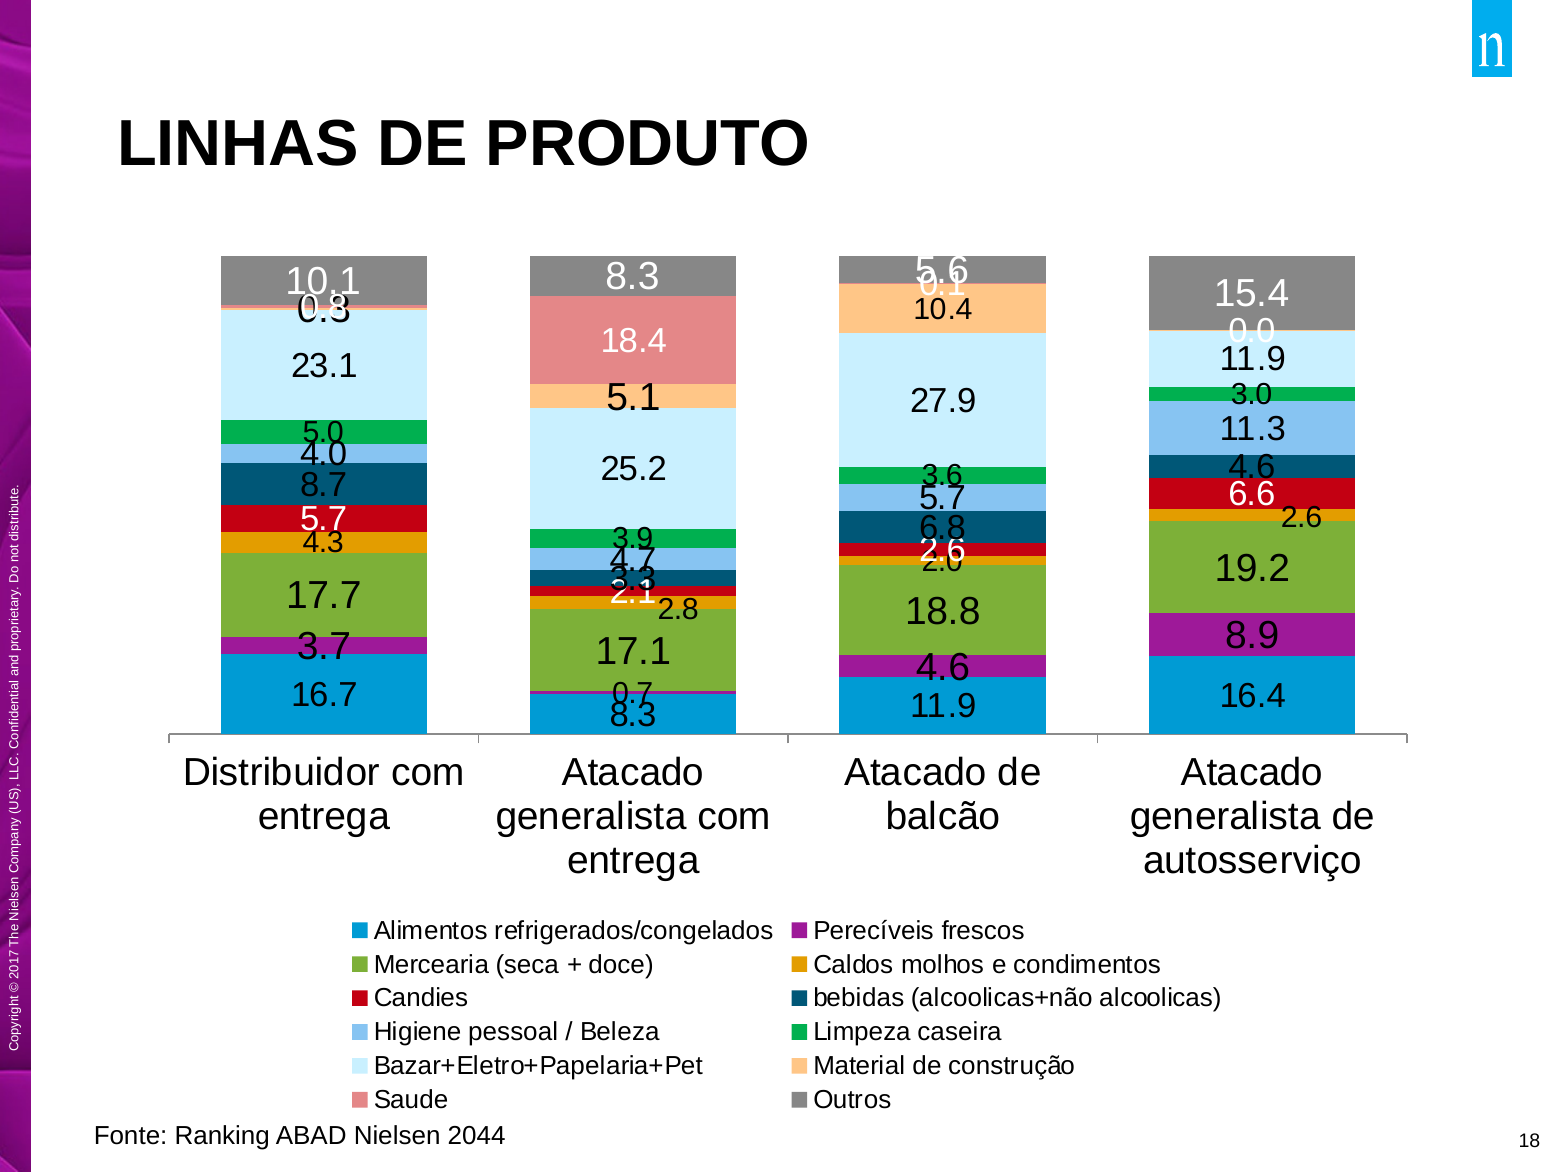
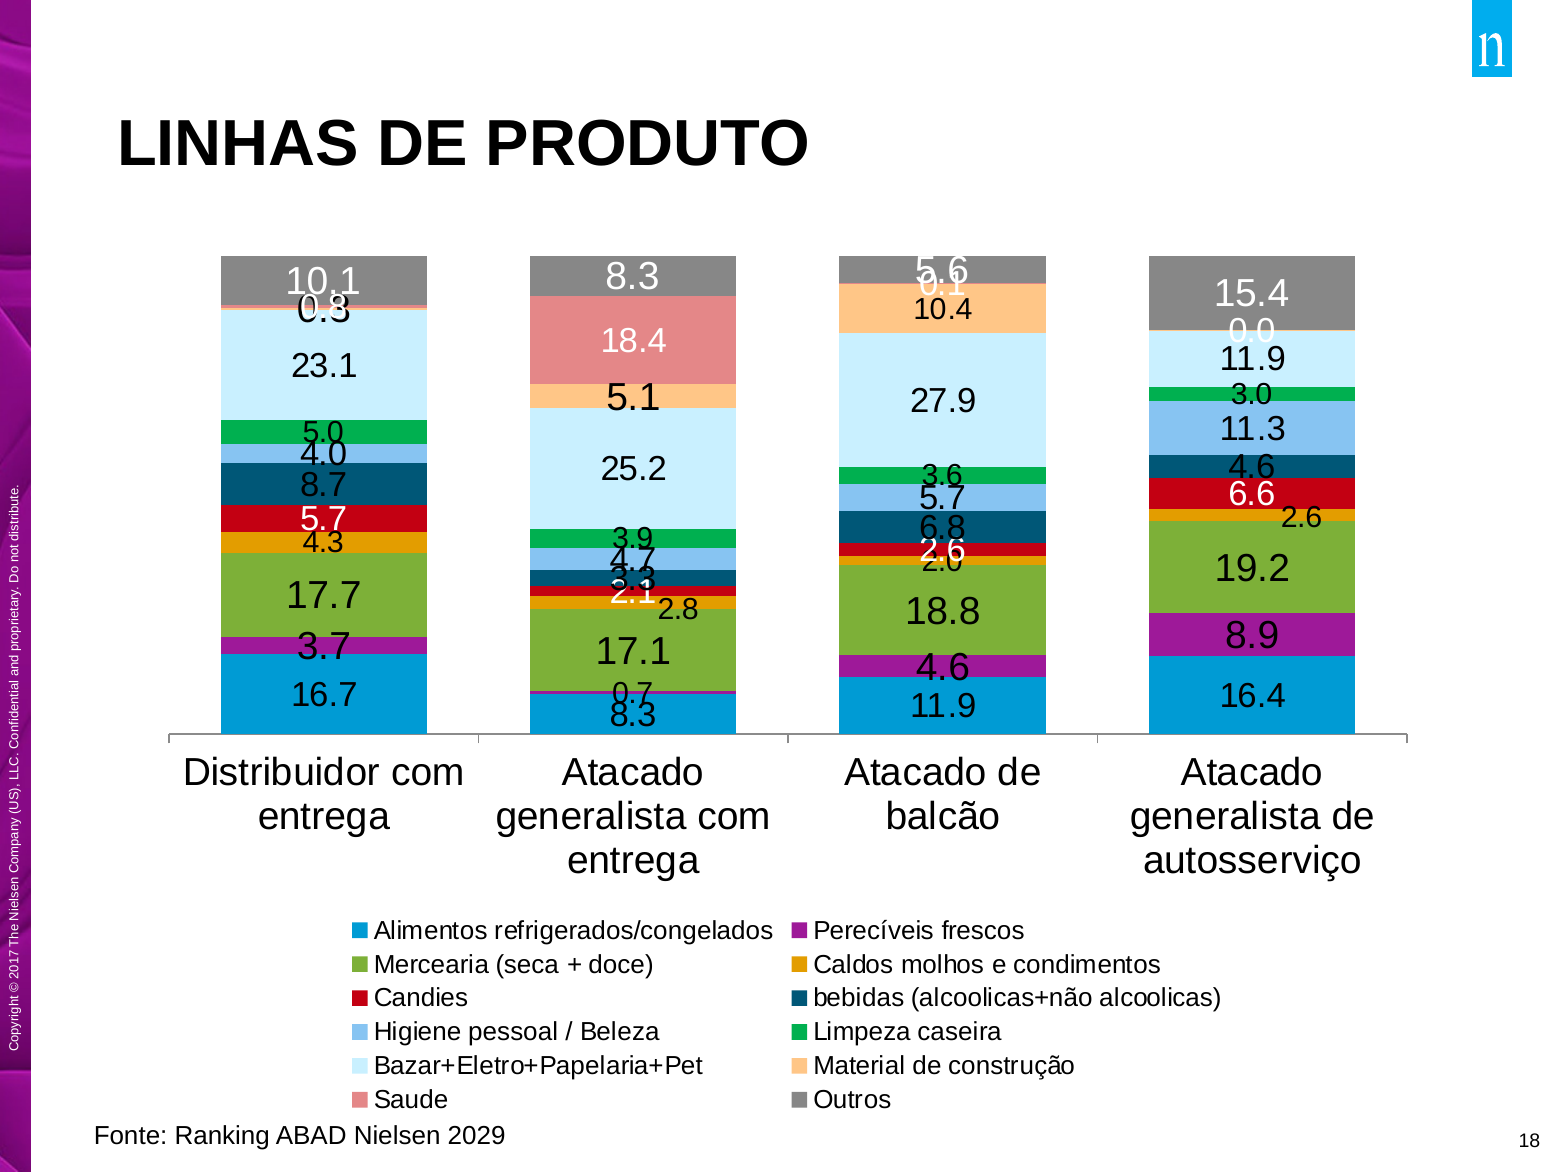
2044: 2044 -> 2029
